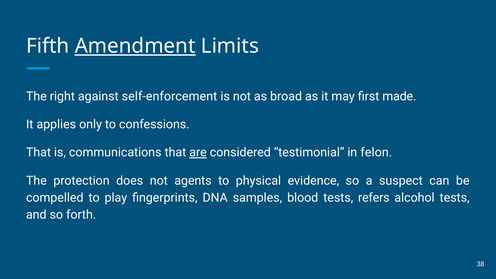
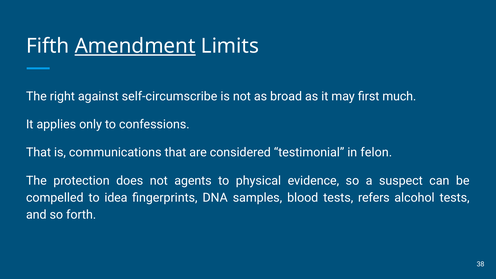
self-enforcement: self-enforcement -> self-circumscribe
made: made -> much
are underline: present -> none
play: play -> idea
